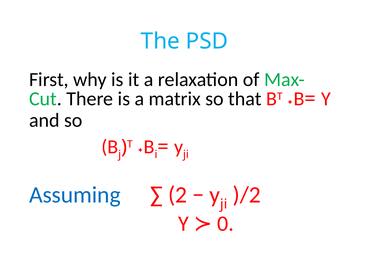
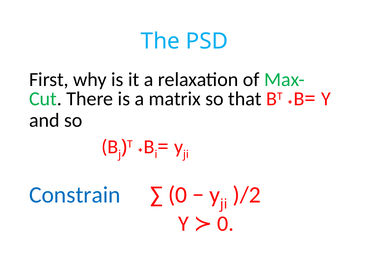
Assuming: Assuming -> Constrain
2 at (178, 195): 2 -> 0
